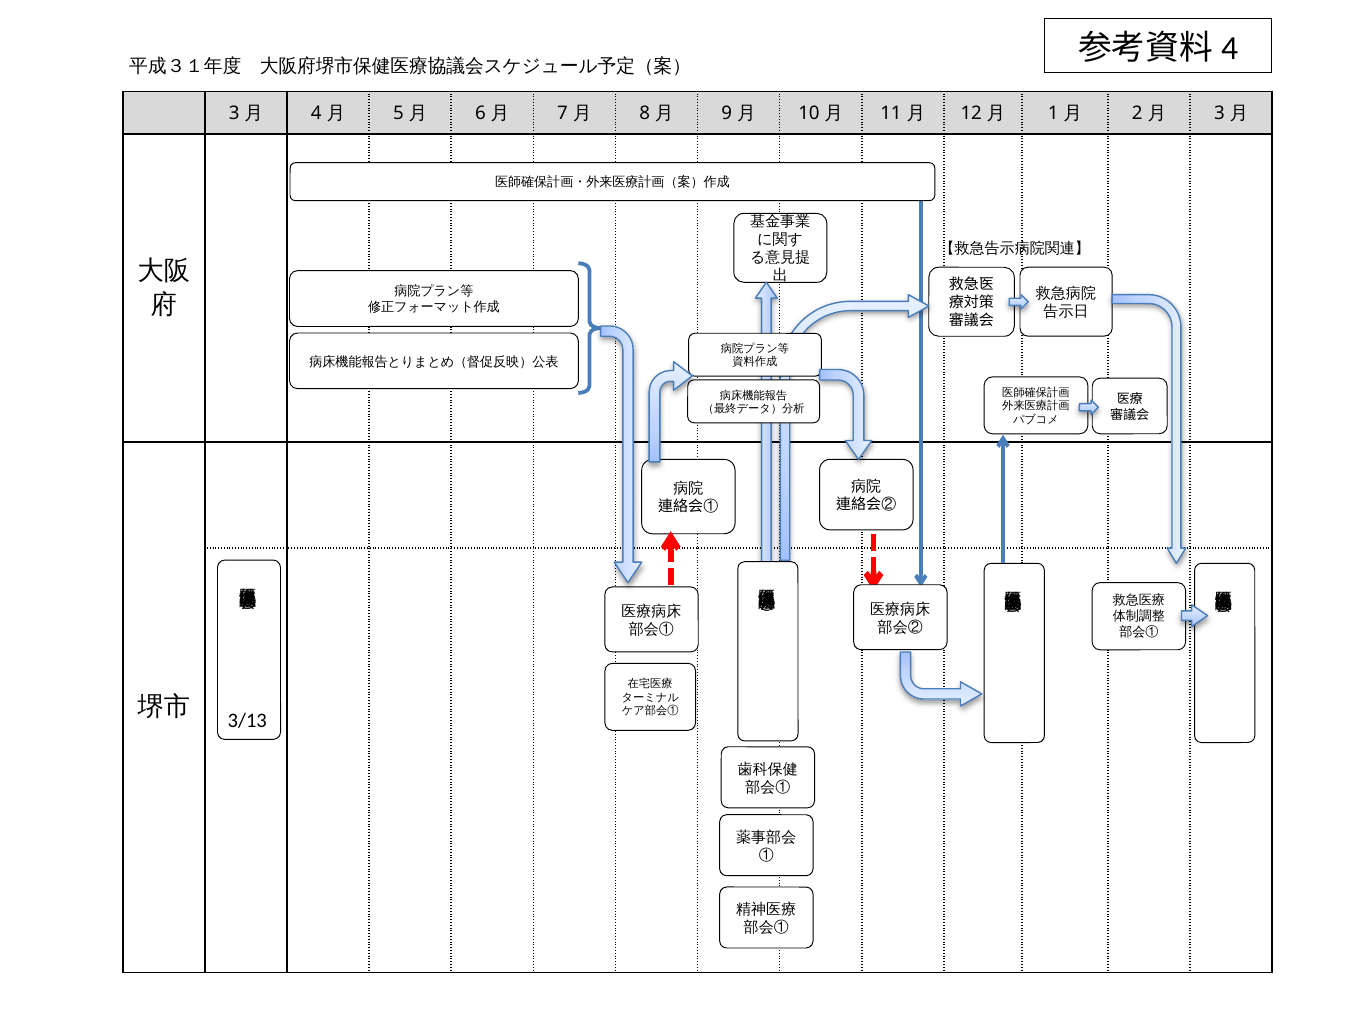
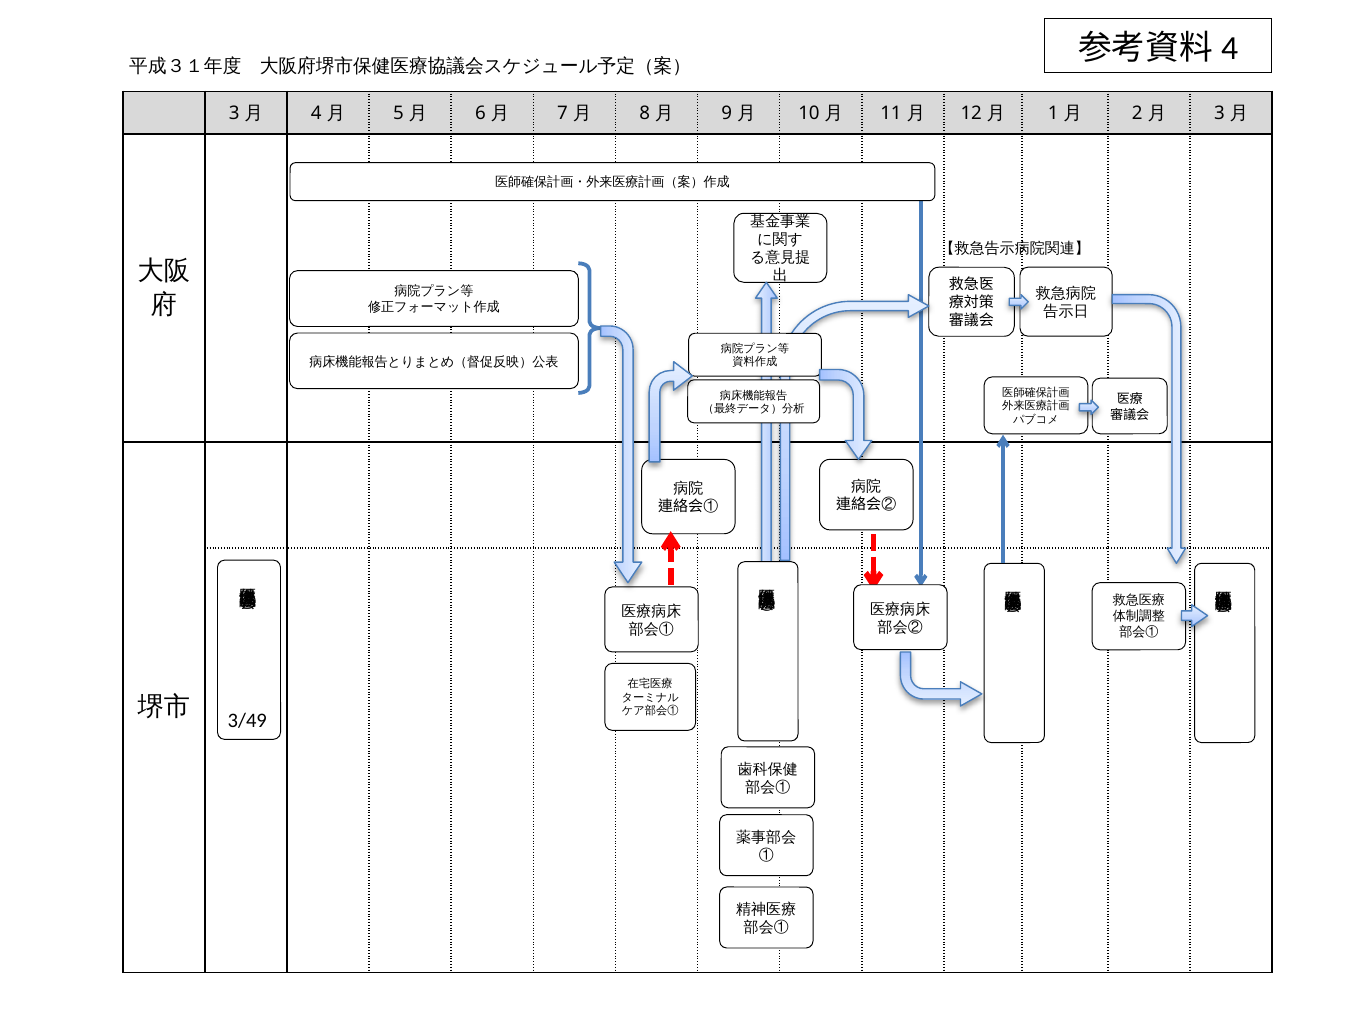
3/13: 3/13 -> 3/49
